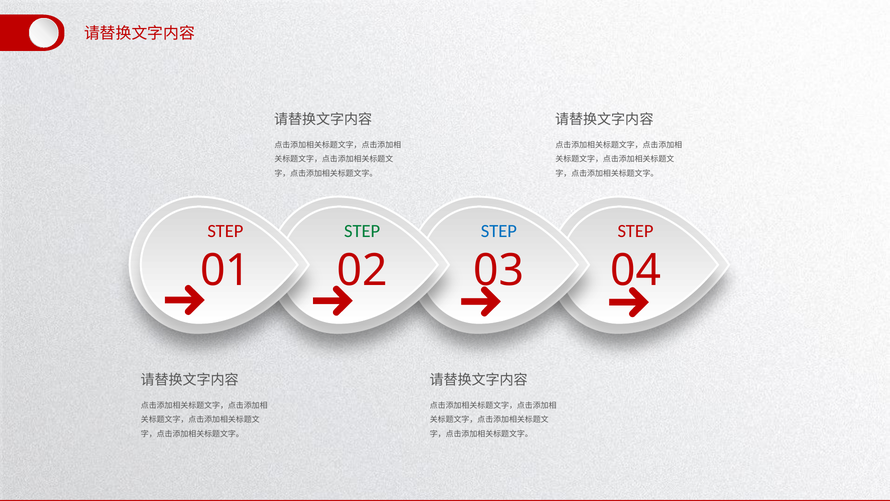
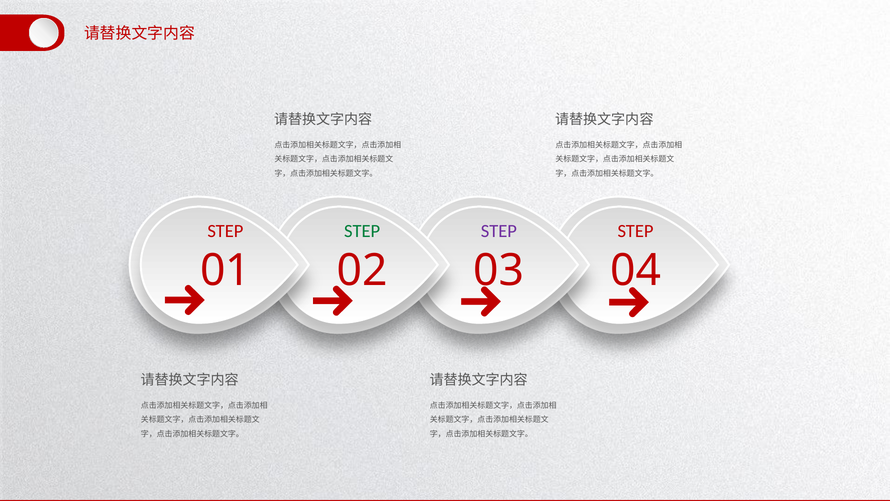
STEP at (499, 231) colour: blue -> purple
